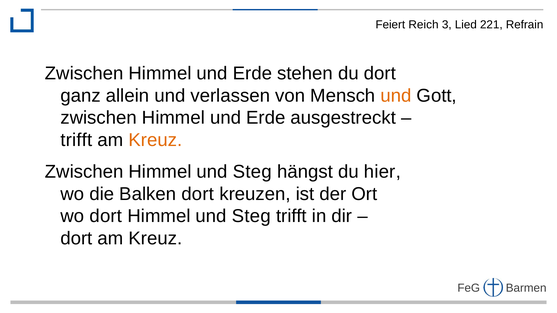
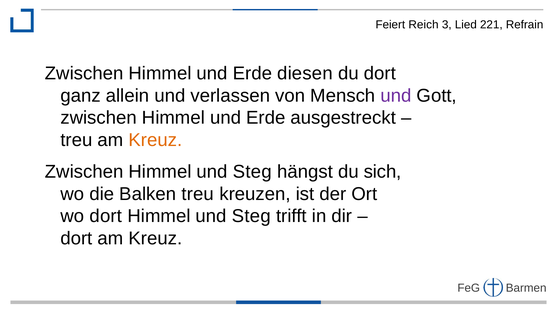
stehen: stehen -> diesen
und at (396, 96) colour: orange -> purple
trifft at (76, 140): trifft -> treu
hier: hier -> sich
Balken dort: dort -> treu
